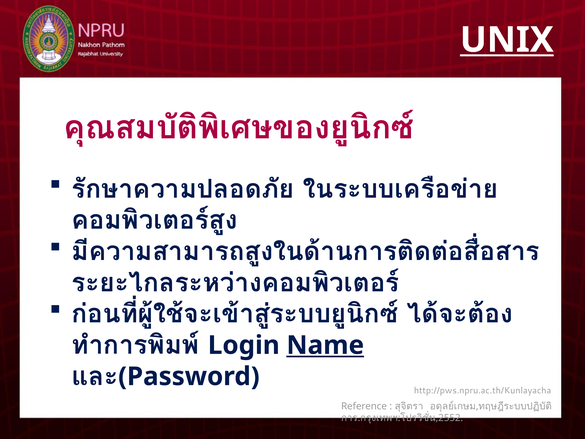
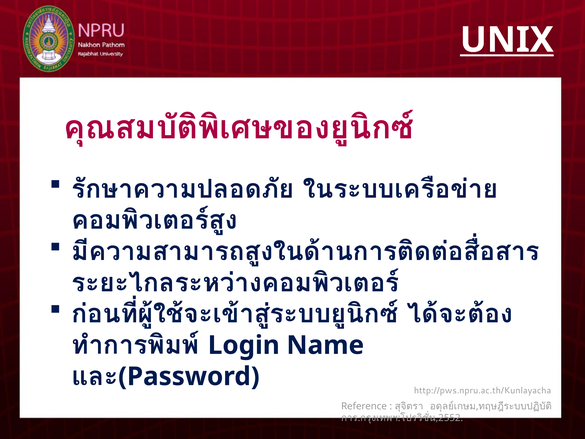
Name underline: present -> none
